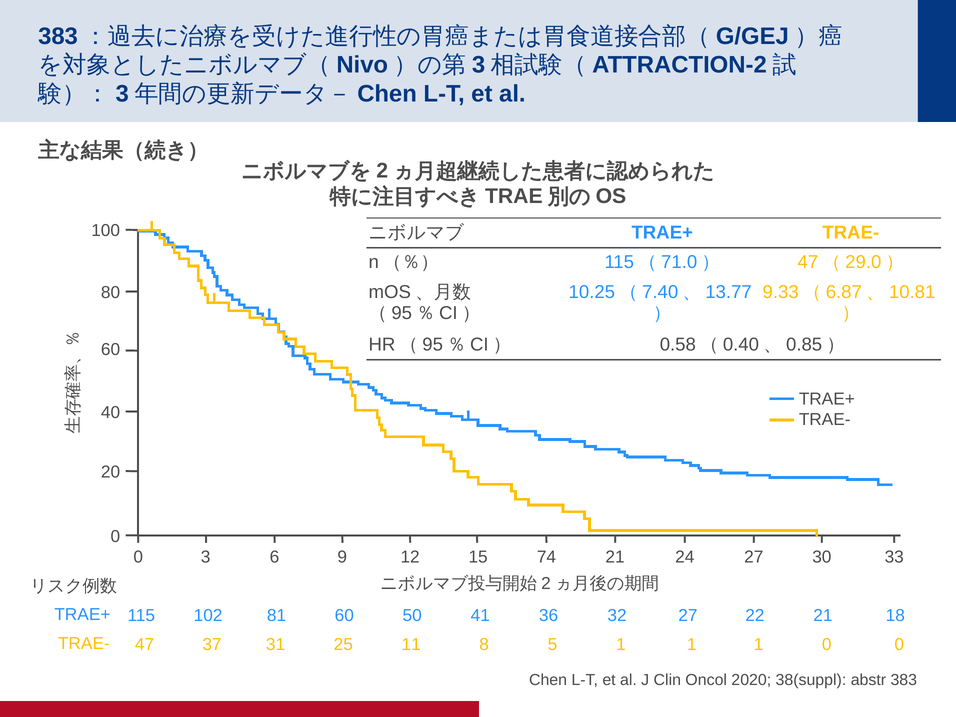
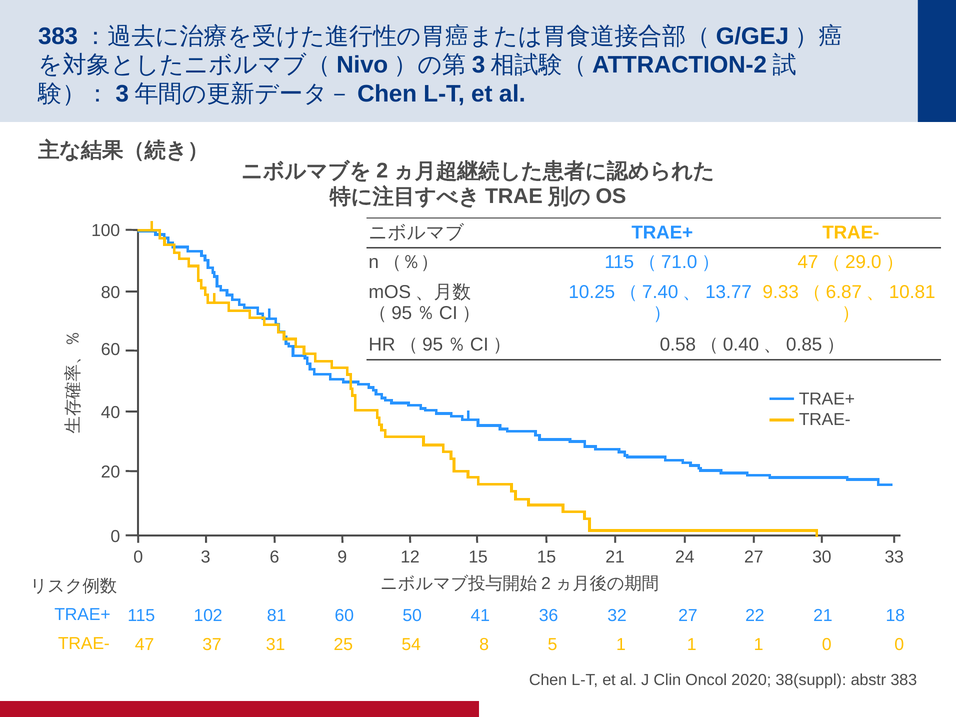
15 74: 74 -> 15
11: 11 -> 54
